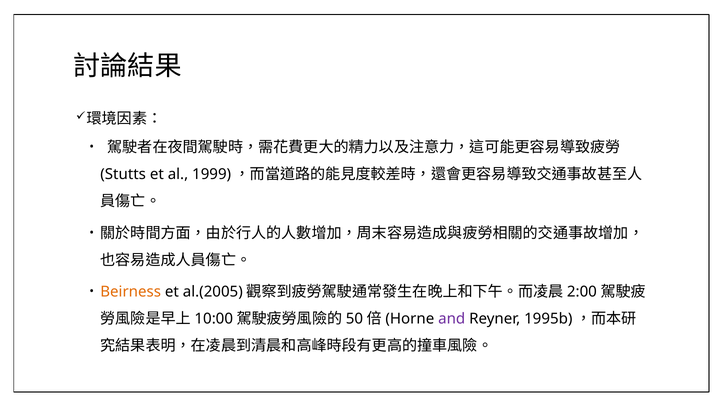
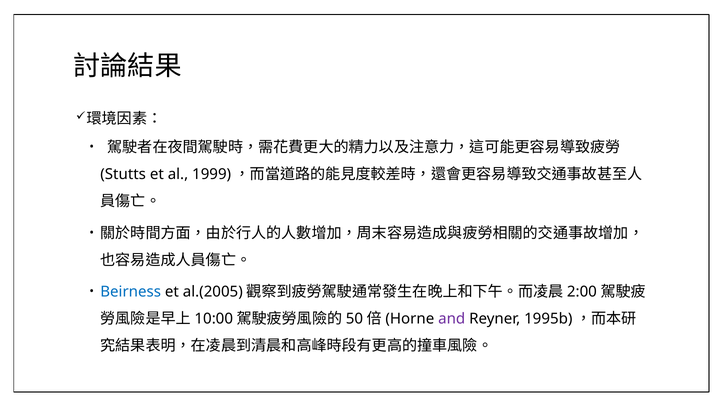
Beirness colour: orange -> blue
